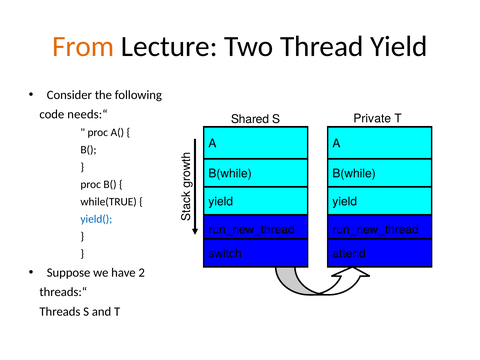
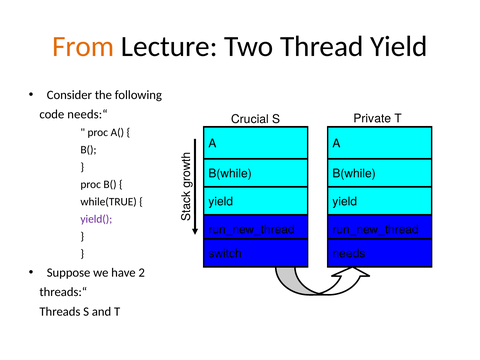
Shared: Shared -> Crucial
yield( colour: blue -> purple
attend: attend -> needs
